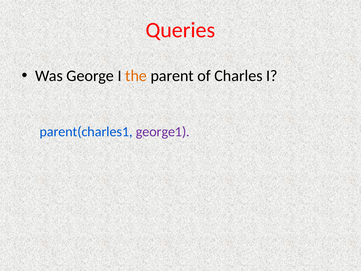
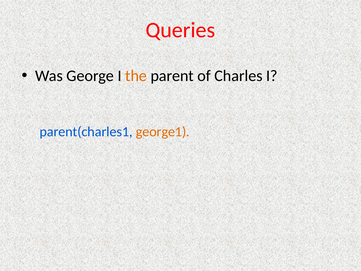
george1 colour: purple -> orange
